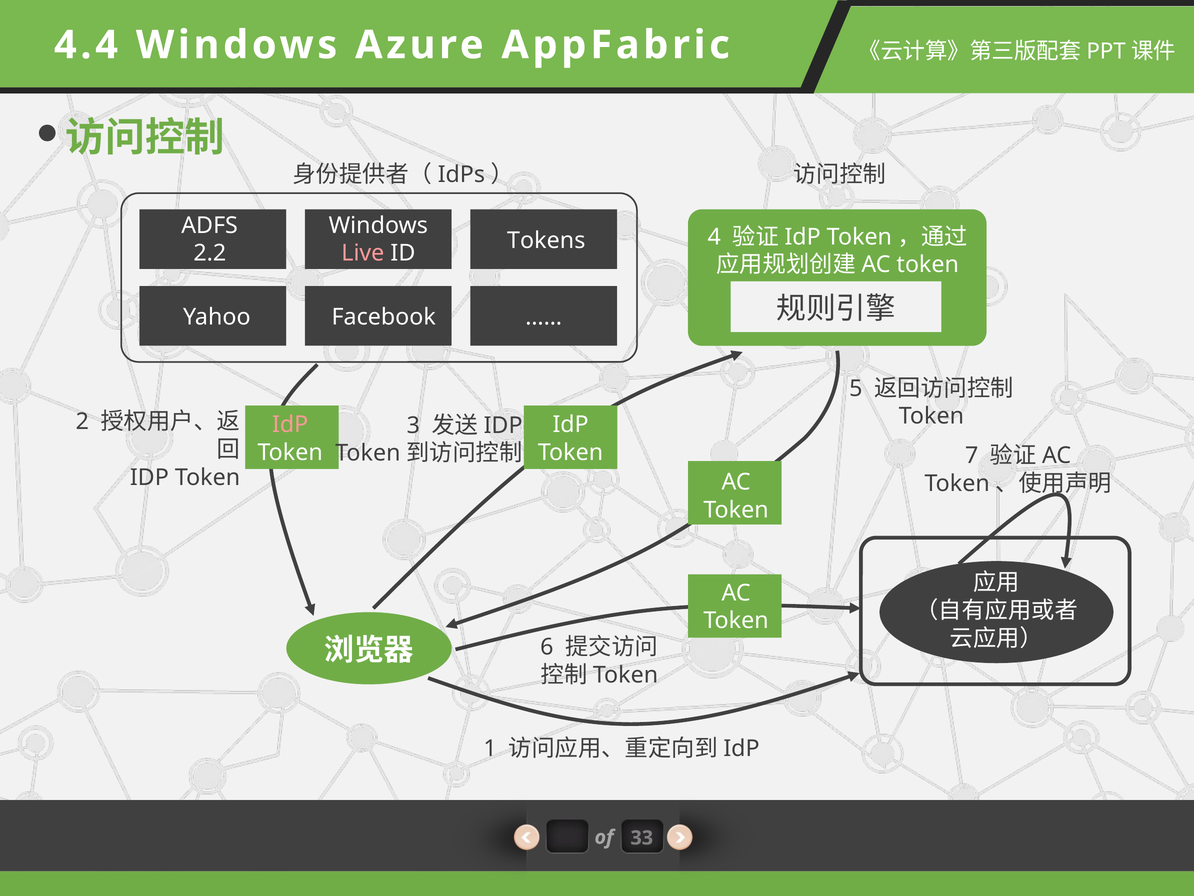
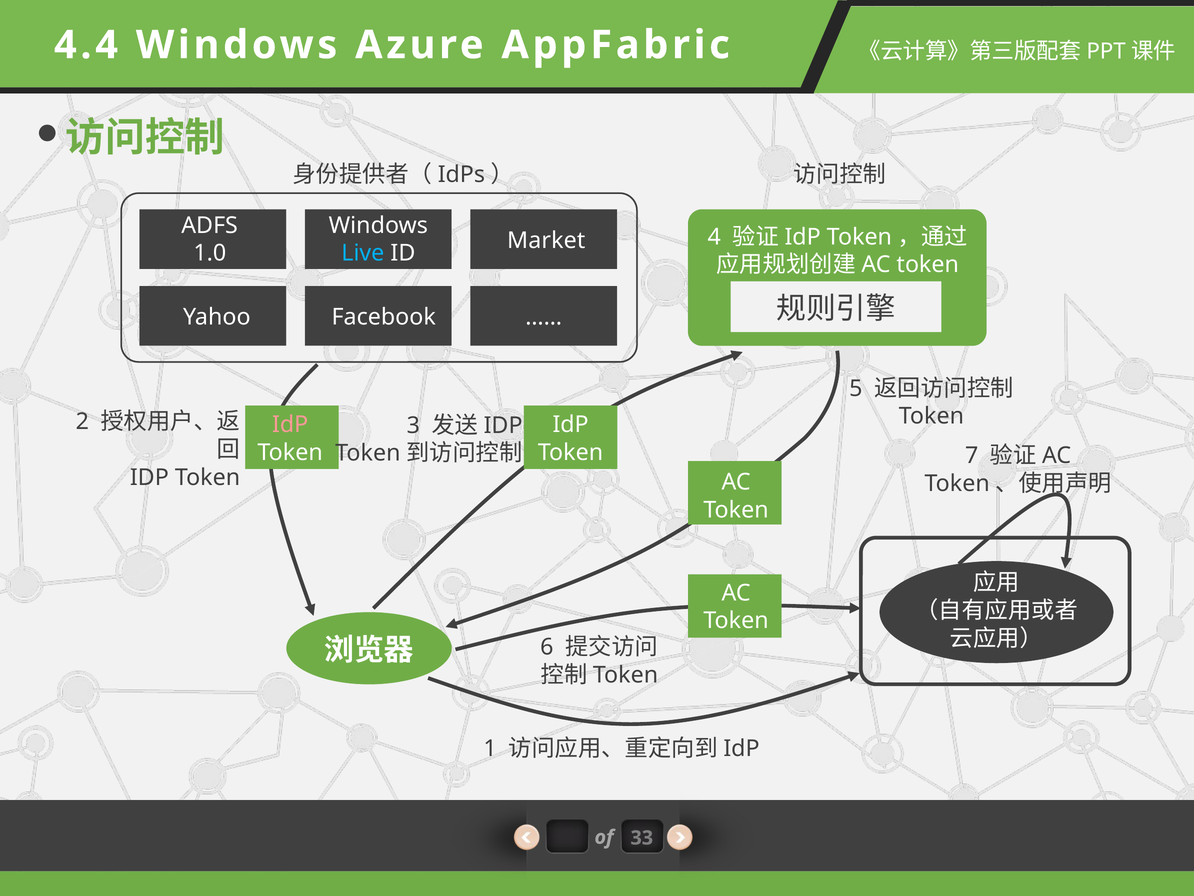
Tokens: Tokens -> Market
2.2: 2.2 -> 1.0
Live colour: pink -> light blue
